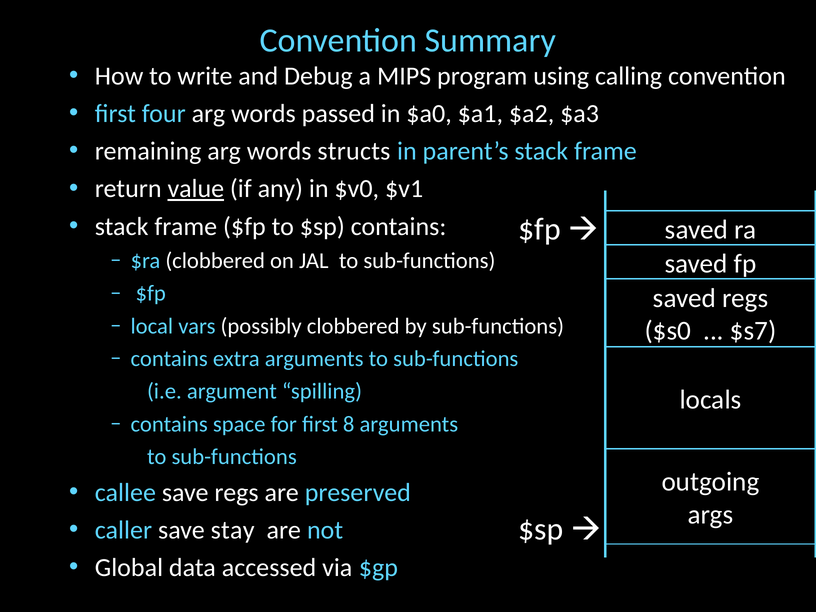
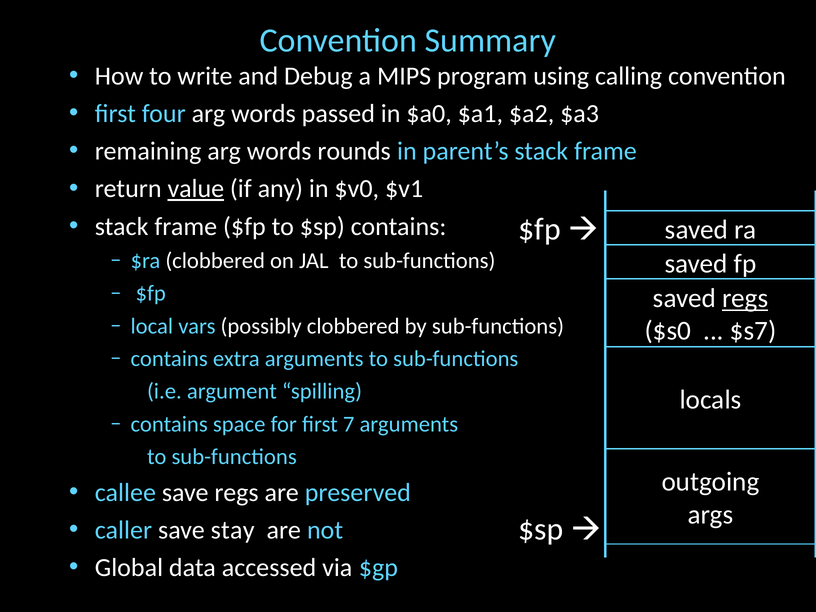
structs: structs -> rounds
regs at (745, 298) underline: none -> present
8: 8 -> 7
